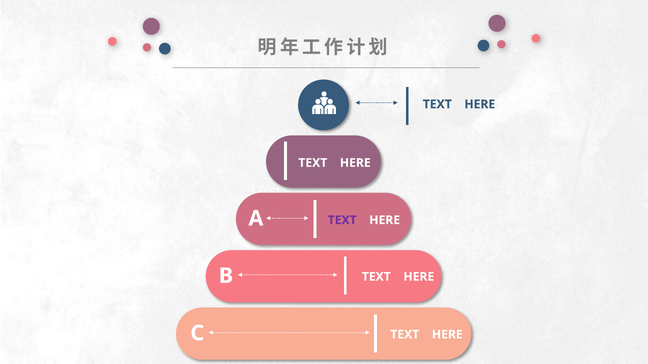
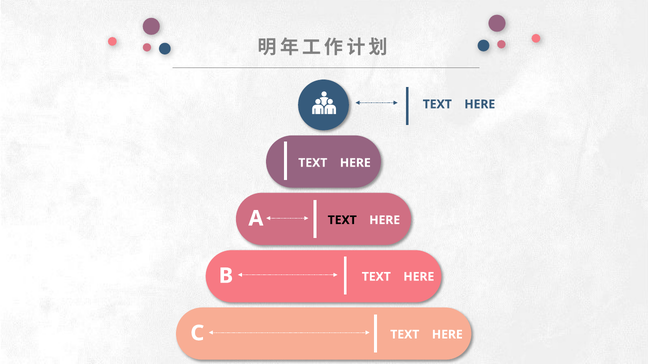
TEXT at (342, 220) colour: purple -> black
